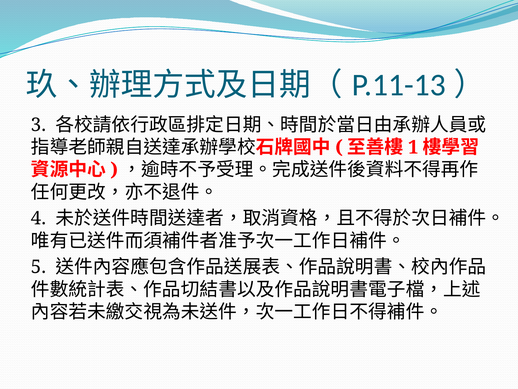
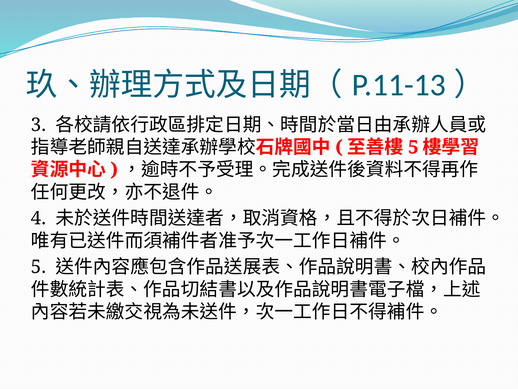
1 at (413, 147): 1 -> 5
